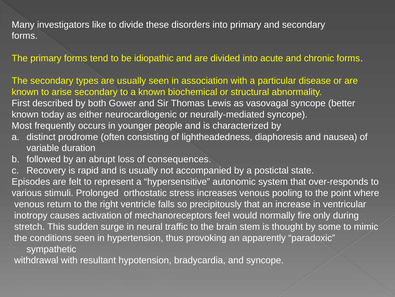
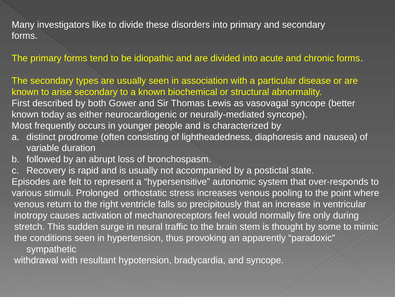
consequences: consequences -> bronchospasm
